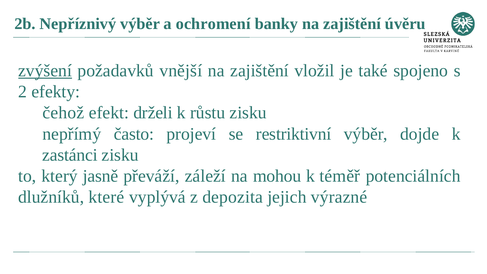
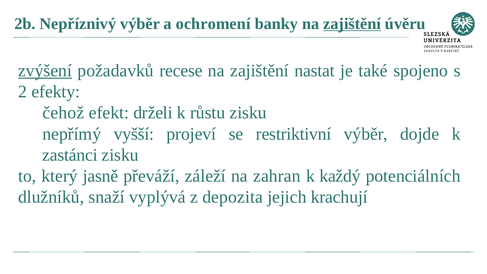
zajištění at (352, 24) underline: none -> present
vnější: vnější -> recese
vložil: vložil -> nastat
často: často -> vyšší
mohou: mohou -> zahran
téměř: téměř -> každý
které: které -> snaží
výrazné: výrazné -> krachují
